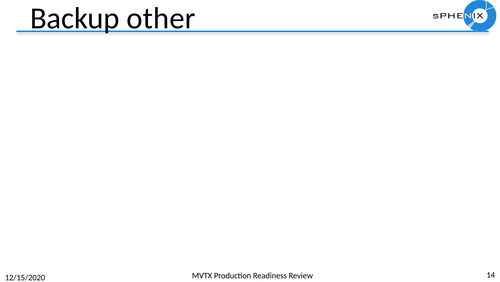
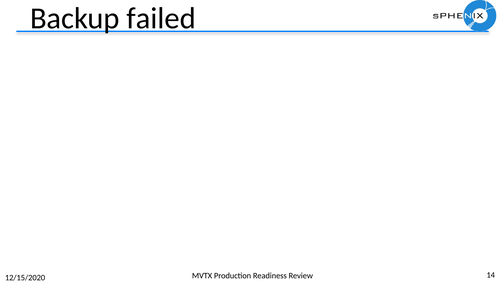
other: other -> failed
